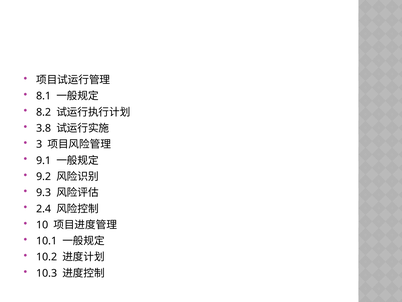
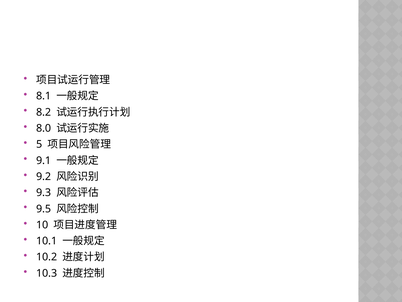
3.8: 3.8 -> 8.0
3: 3 -> 5
2.4: 2.4 -> 9.5
